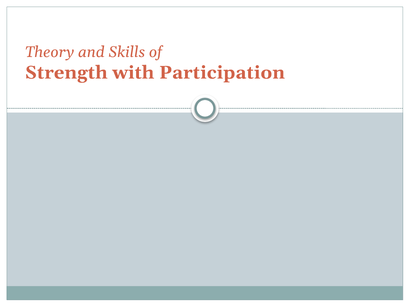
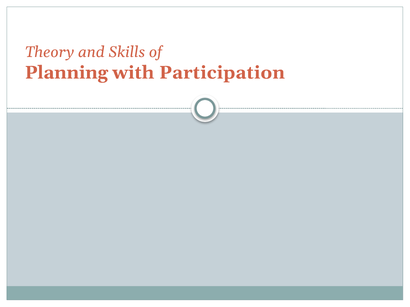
Strength: Strength -> Planning
